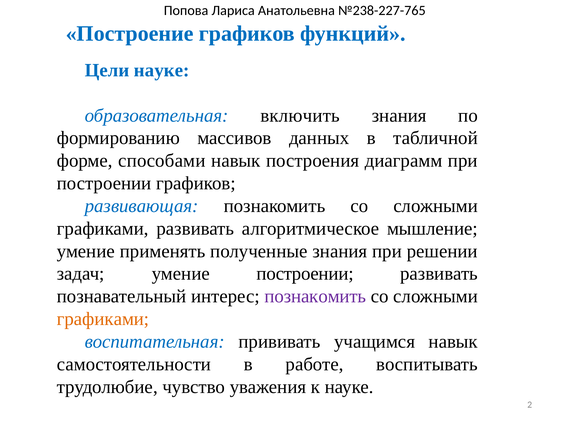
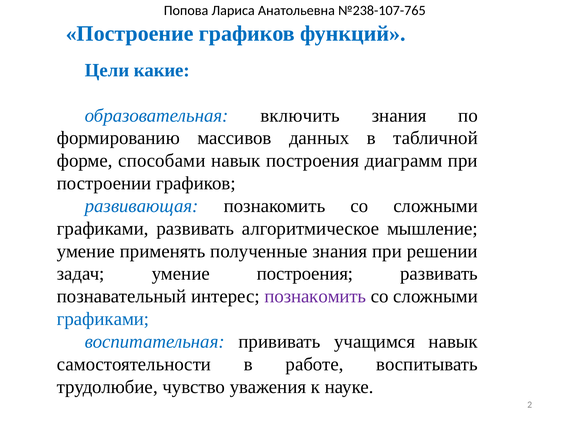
№238-227-765: №238-227-765 -> №238-107-765
Цели науке: науке -> какие
умение построении: построении -> построения
графиками at (103, 319) colour: orange -> blue
